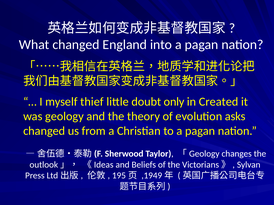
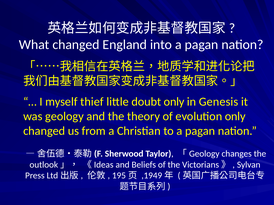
Created: Created -> Genesis
evolution asks: asks -> only
